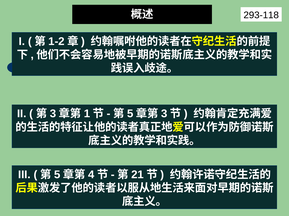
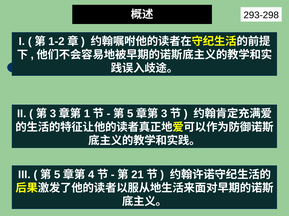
293-118: 293-118 -> 293-298
